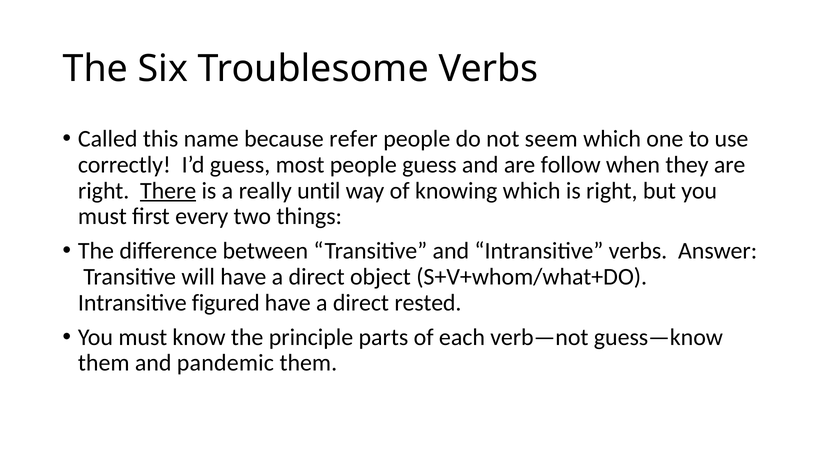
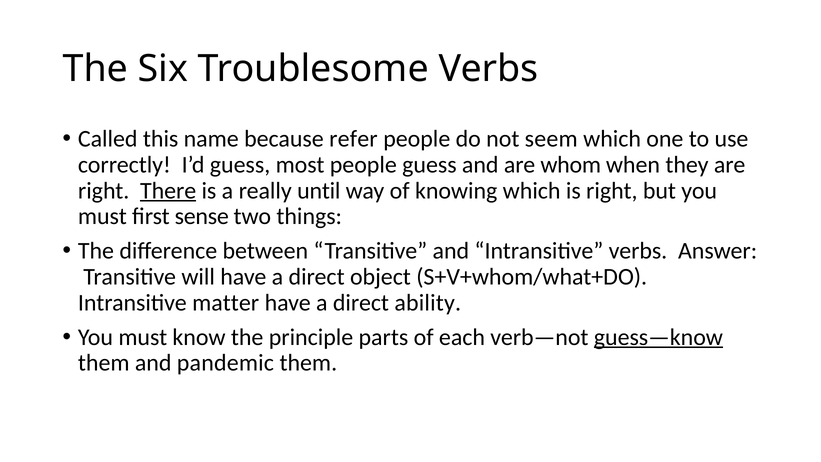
follow: follow -> whom
every: every -> sense
figured: figured -> matter
rested: rested -> ability
guess—know underline: none -> present
